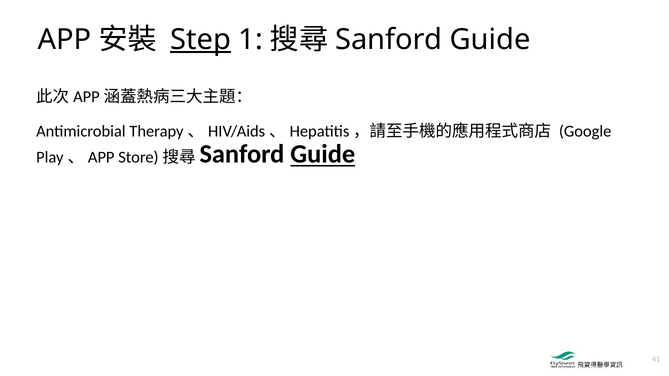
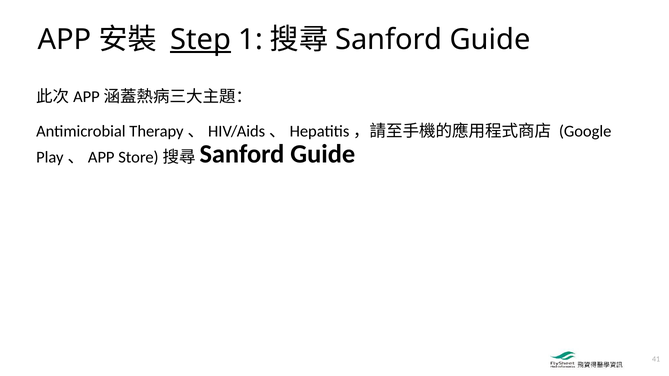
Guide at (323, 154) underline: present -> none
